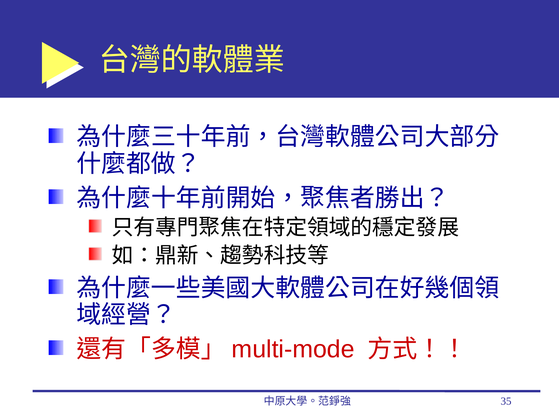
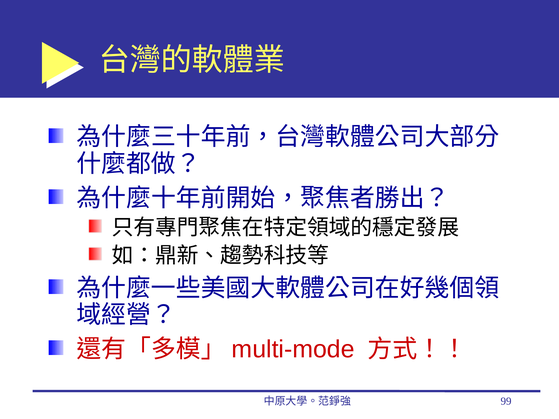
35: 35 -> 99
